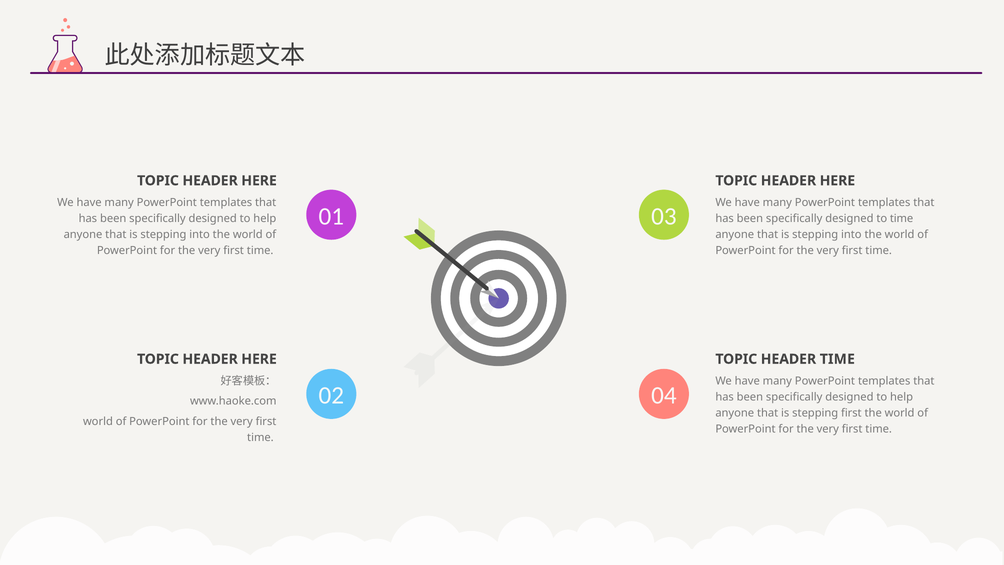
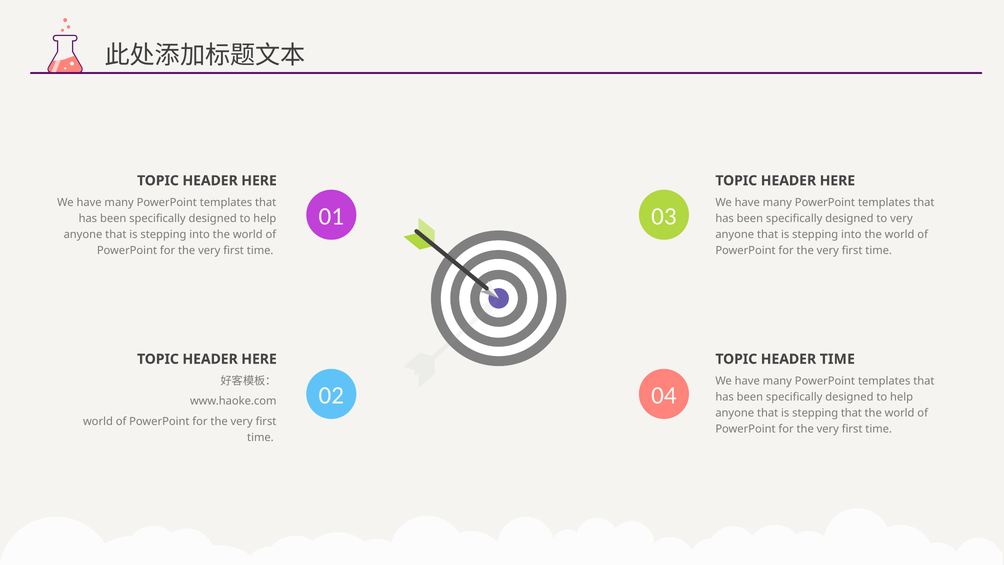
to time: time -> very
stepping first: first -> that
